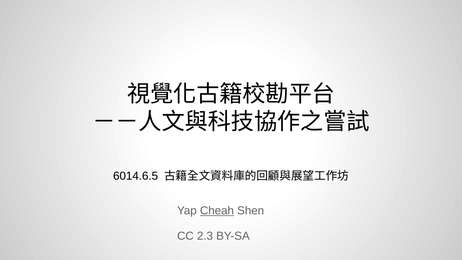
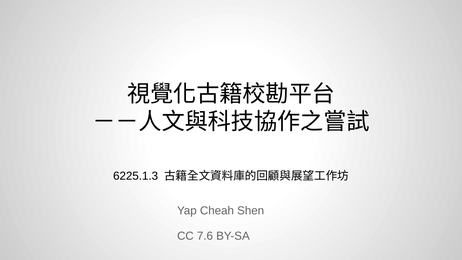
6014.6.5: 6014.6.5 -> 6225.1.3
Cheah underline: present -> none
2.3: 2.3 -> 7.6
